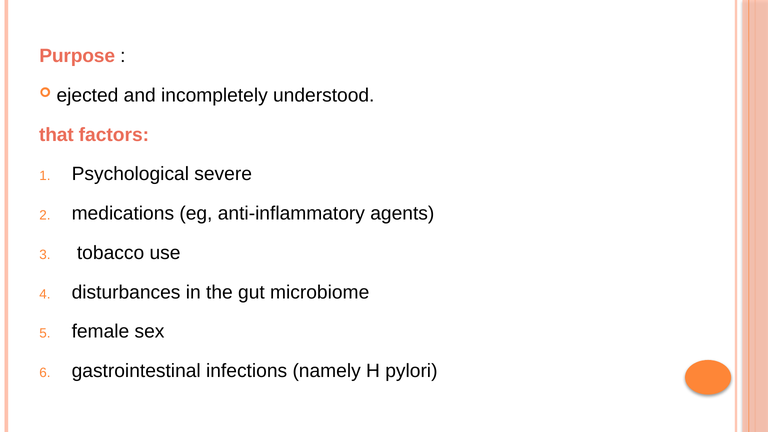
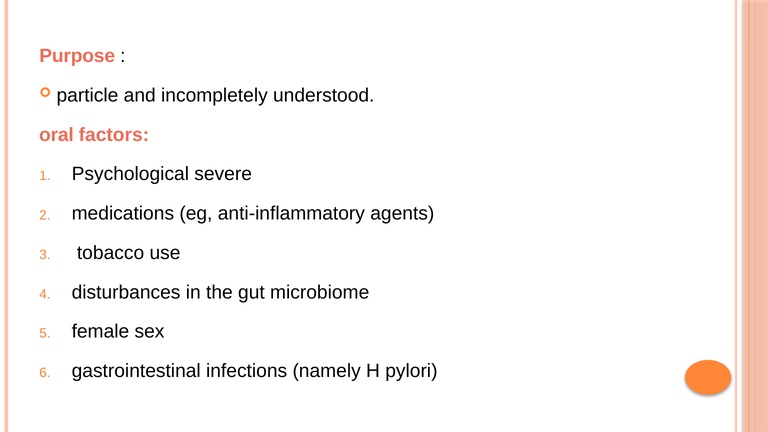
ejected: ejected -> particle
that: that -> oral
